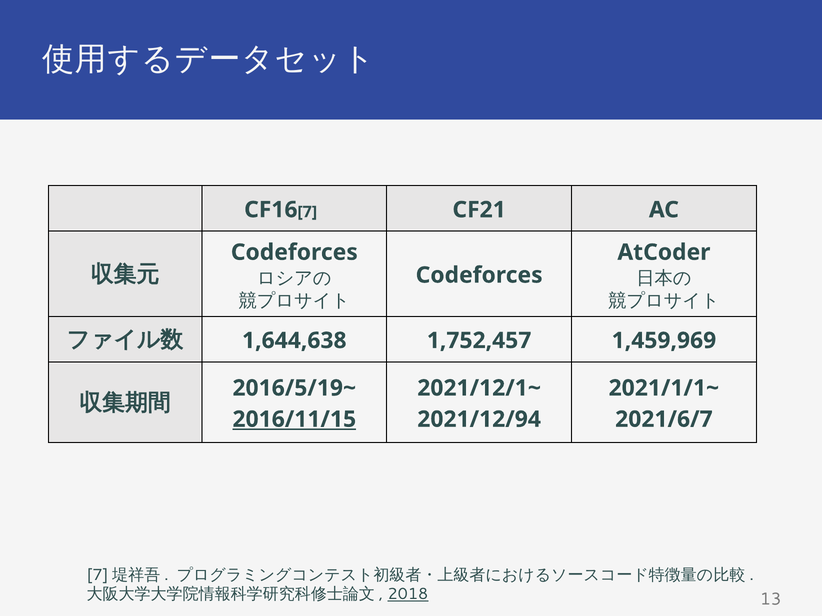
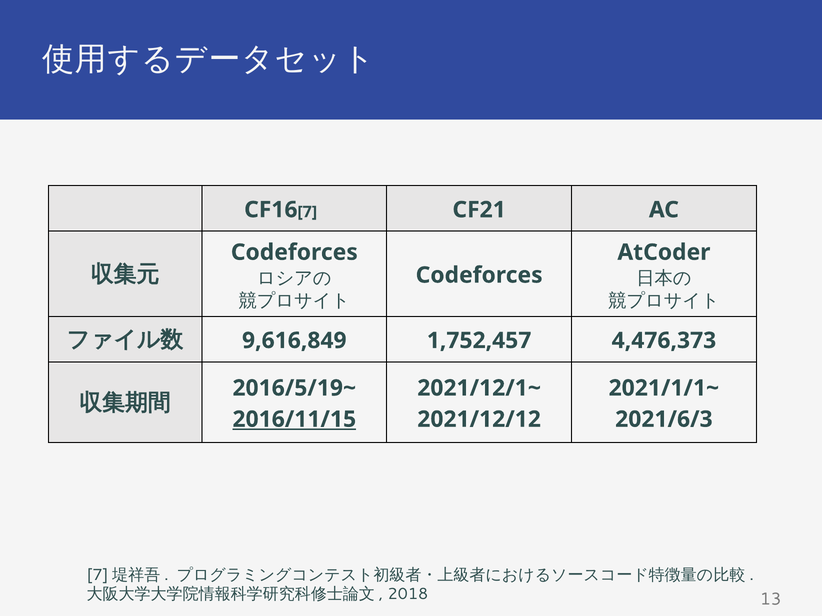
1,644,638: 1,644,638 -> 9,616,849
1,459,969: 1,459,969 -> 4,476,373
2021/12/94: 2021/12/94 -> 2021/12/12
2021/6/7: 2021/6/7 -> 2021/6/3
2018 underline: present -> none
